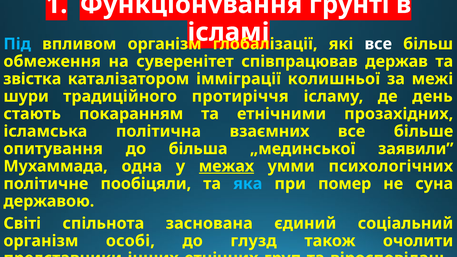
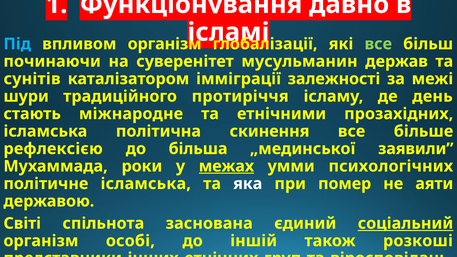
ґрунті: ґрунті -> давно
все at (378, 44) colour: white -> light green
обмеження: обмеження -> починаючи
співпрацював: співпрацював -> мусульманин
звістка: звістка -> сунітів
колишньої: колишньої -> залежності
покаранням: покаранням -> міжнародне
політична взаємних: взаємних -> скинення
опитування: опитування -> рефлексією
одна: одна -> роки
політичне пообіцяли: пообіцяли -> ісламська
яка colour: light blue -> white
суна: суна -> аяти
соціальний underline: none -> present
глузд: глузд -> іншій
очолити: очолити -> розкоші
